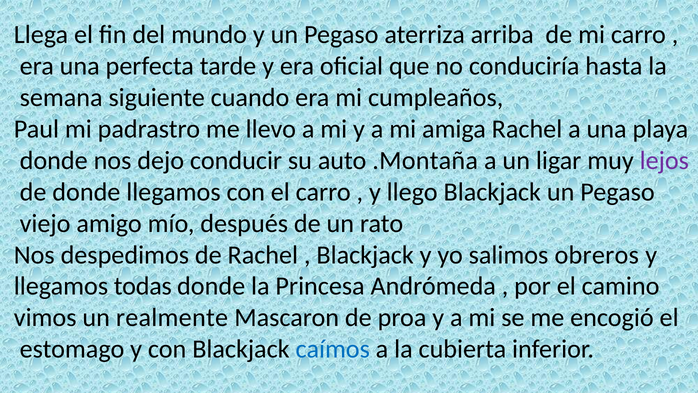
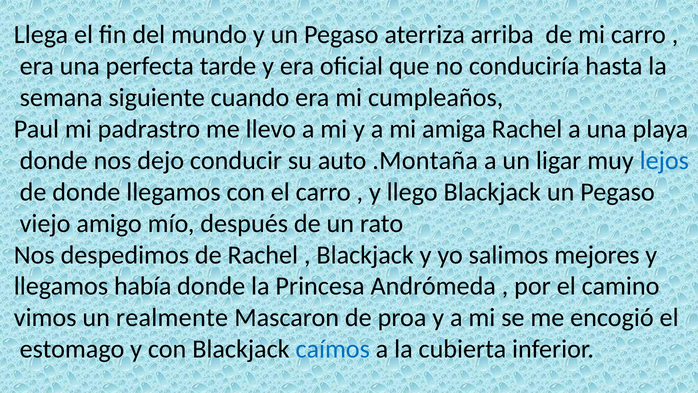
lejos colour: purple -> blue
obreros: obreros -> mejores
todas: todas -> había
